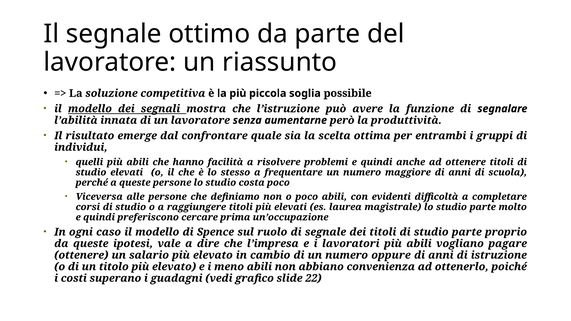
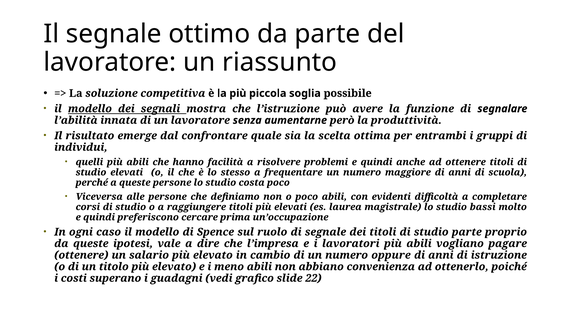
lo studio parte: parte -> bassi
